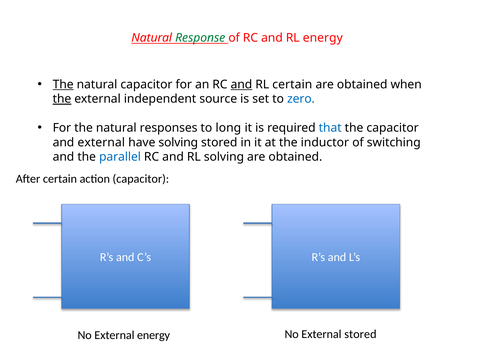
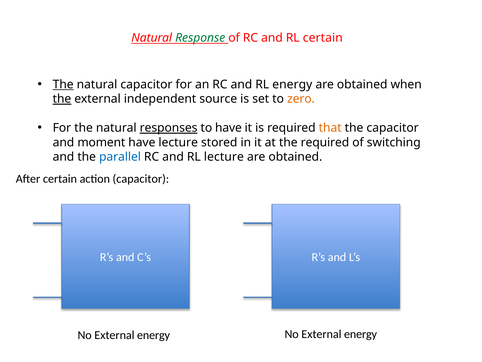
RL energy: energy -> certain
and at (241, 84) underline: present -> none
RL certain: certain -> energy
zero colour: blue -> orange
responses underline: none -> present
to long: long -> have
that colour: blue -> orange
and external: external -> moment
have solving: solving -> lecture
the inductor: inductor -> required
RL solving: solving -> lecture
stored at (360, 334): stored -> energy
